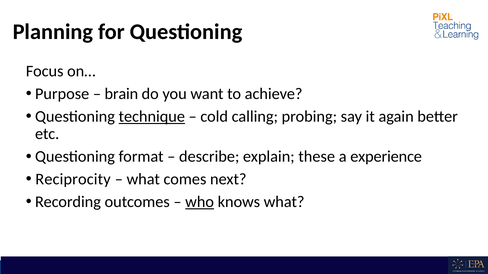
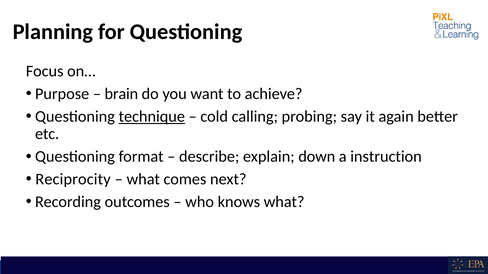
these: these -> down
experience: experience -> instruction
who underline: present -> none
